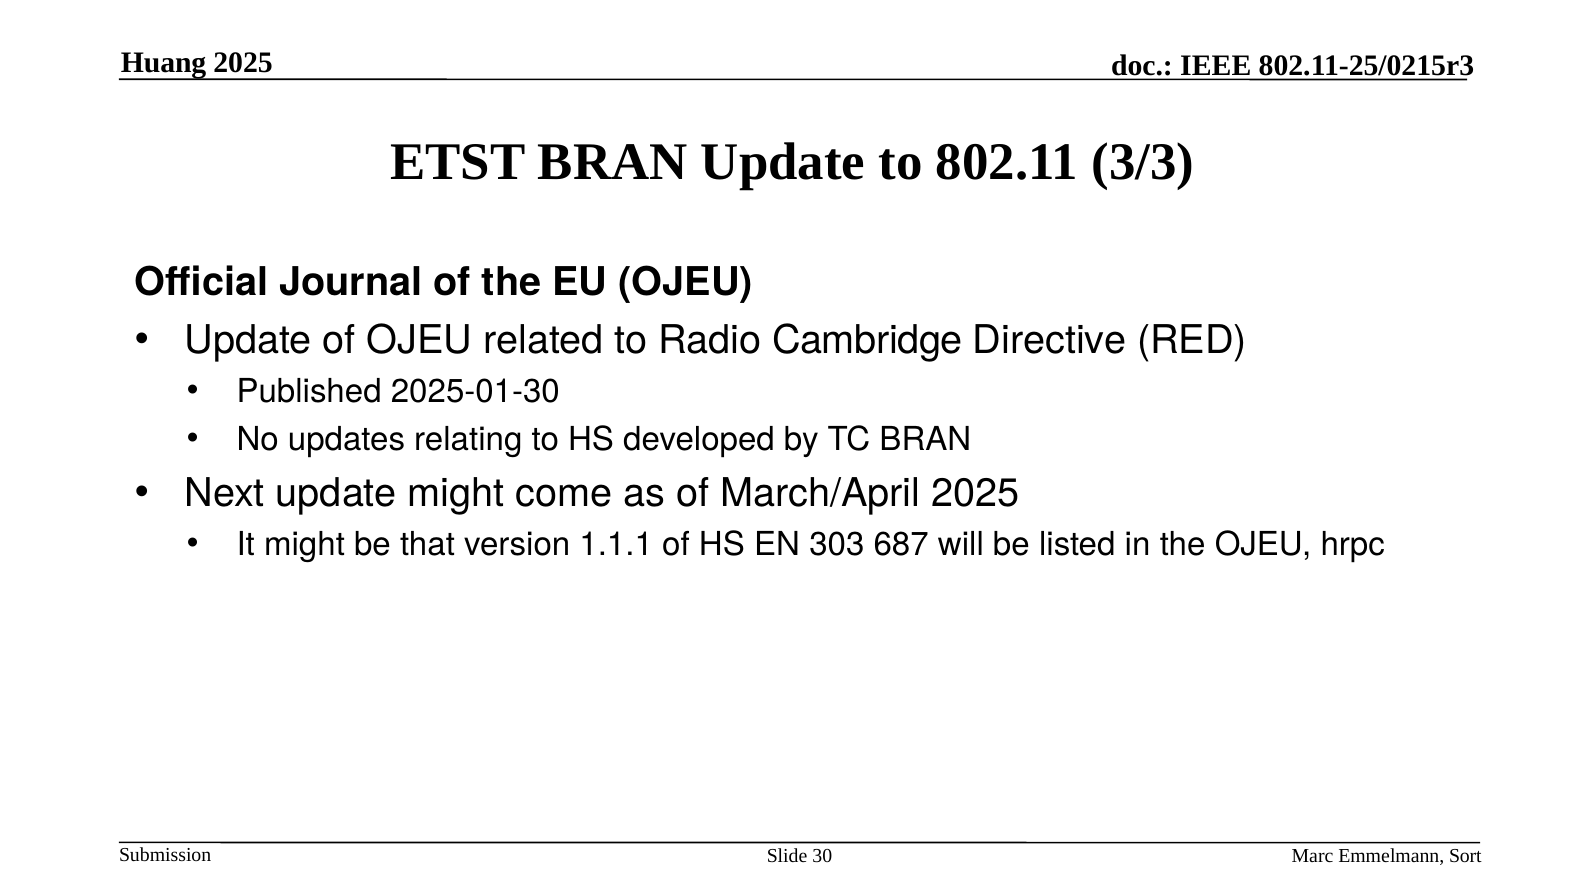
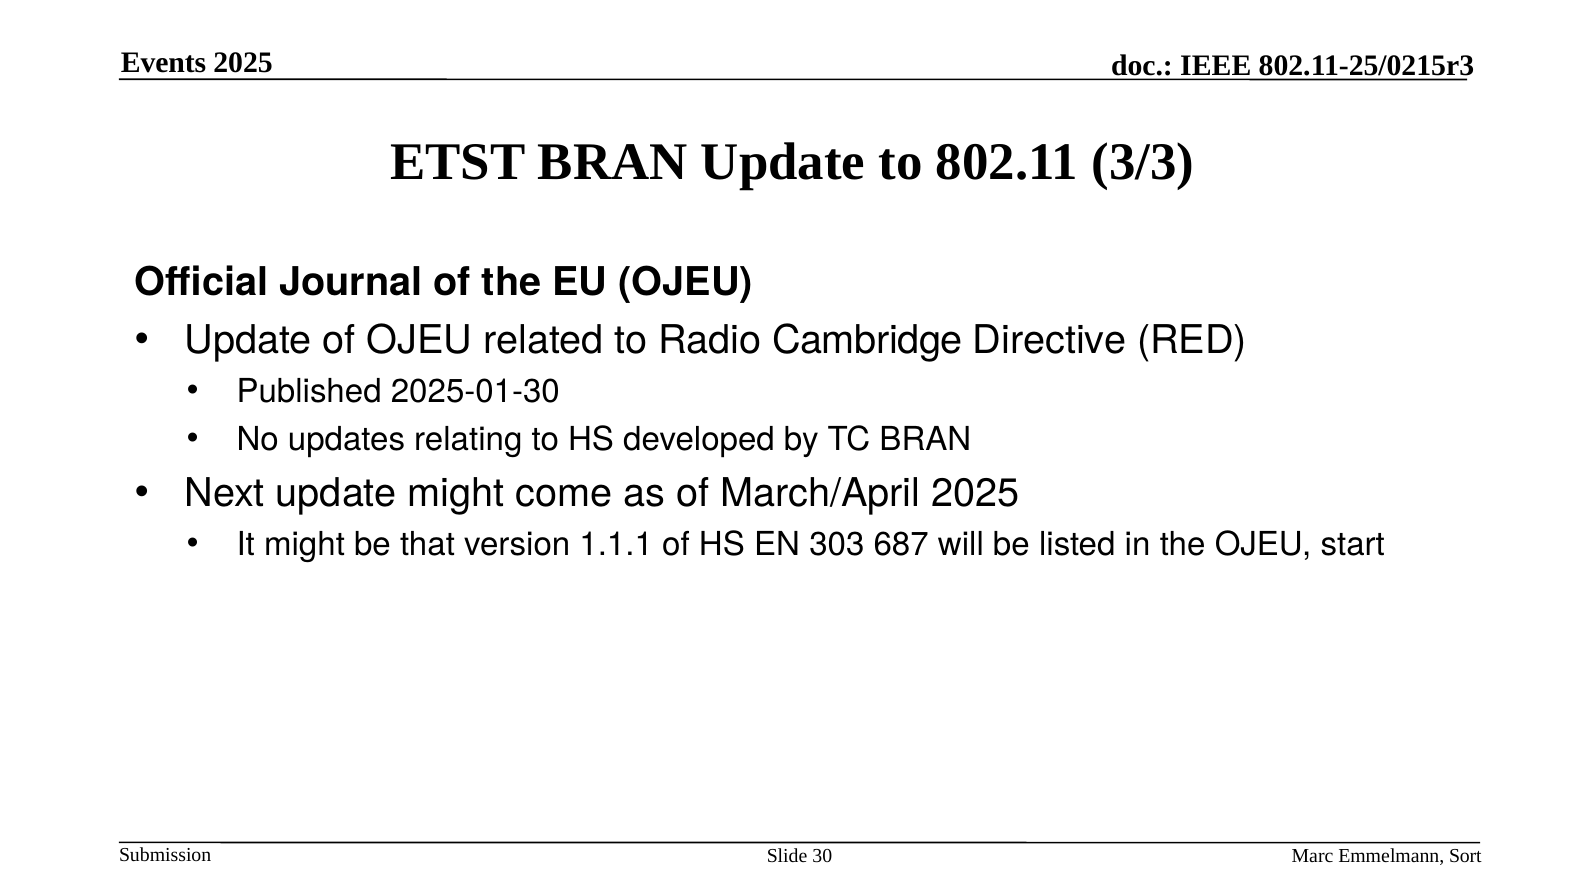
Huang: Huang -> Events
hrpc: hrpc -> start
